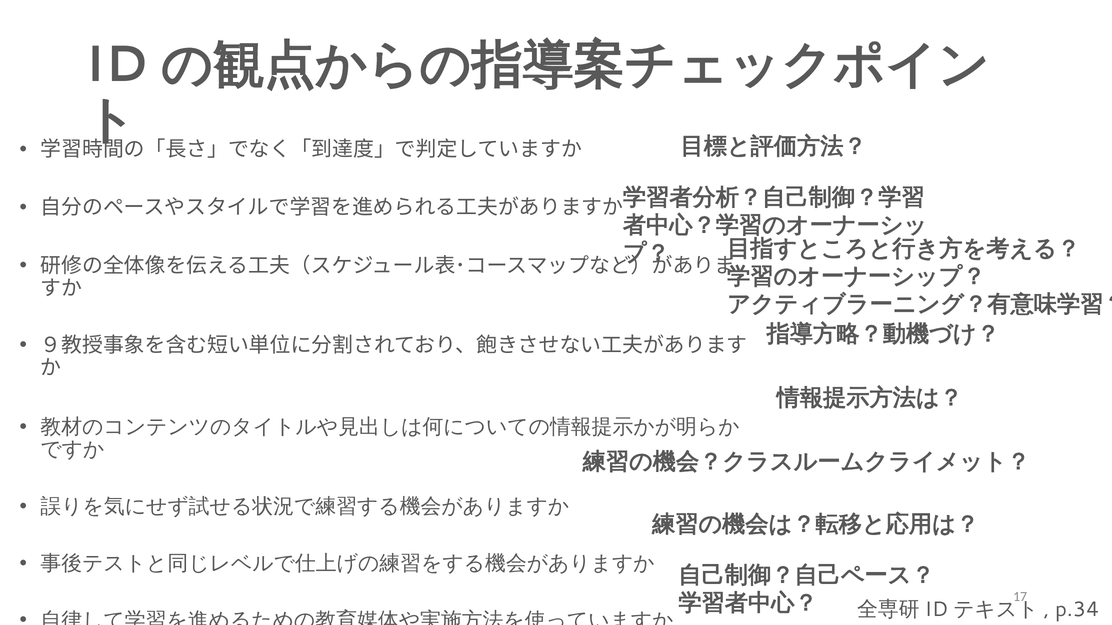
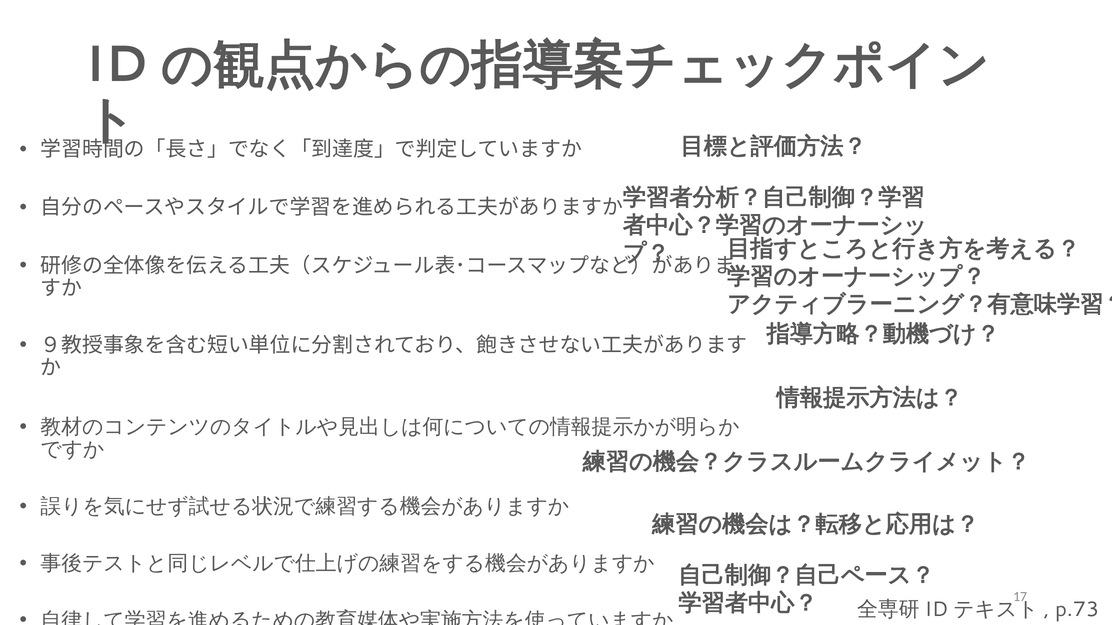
p.34: p.34 -> p.73
